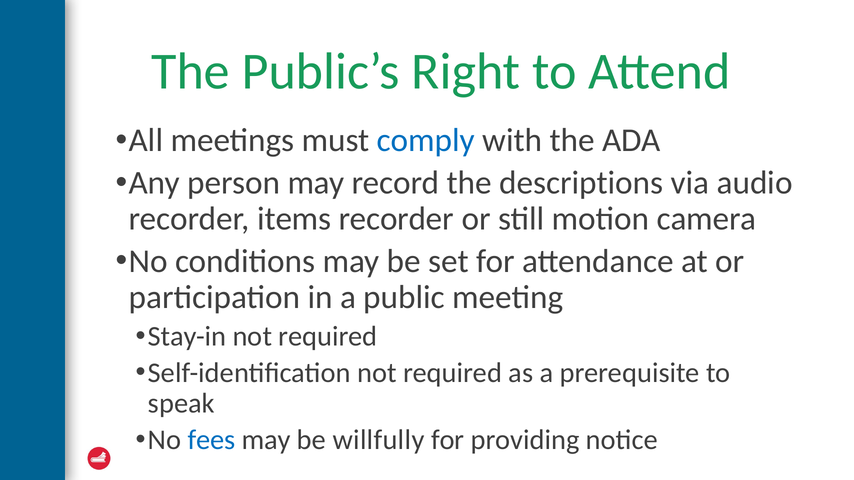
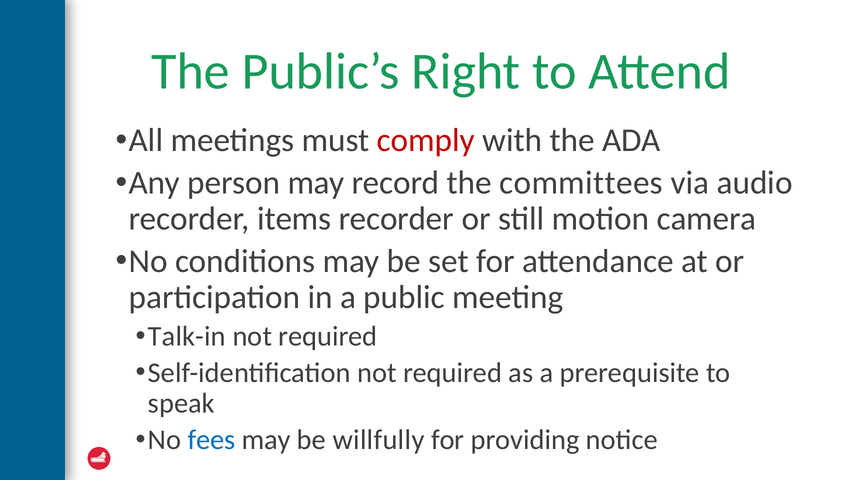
comply colour: blue -> red
descriptions: descriptions -> committees
Stay-in: Stay-in -> Talk-in
